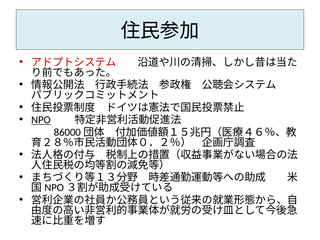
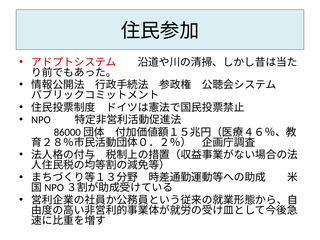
NPO underline: present -> none
